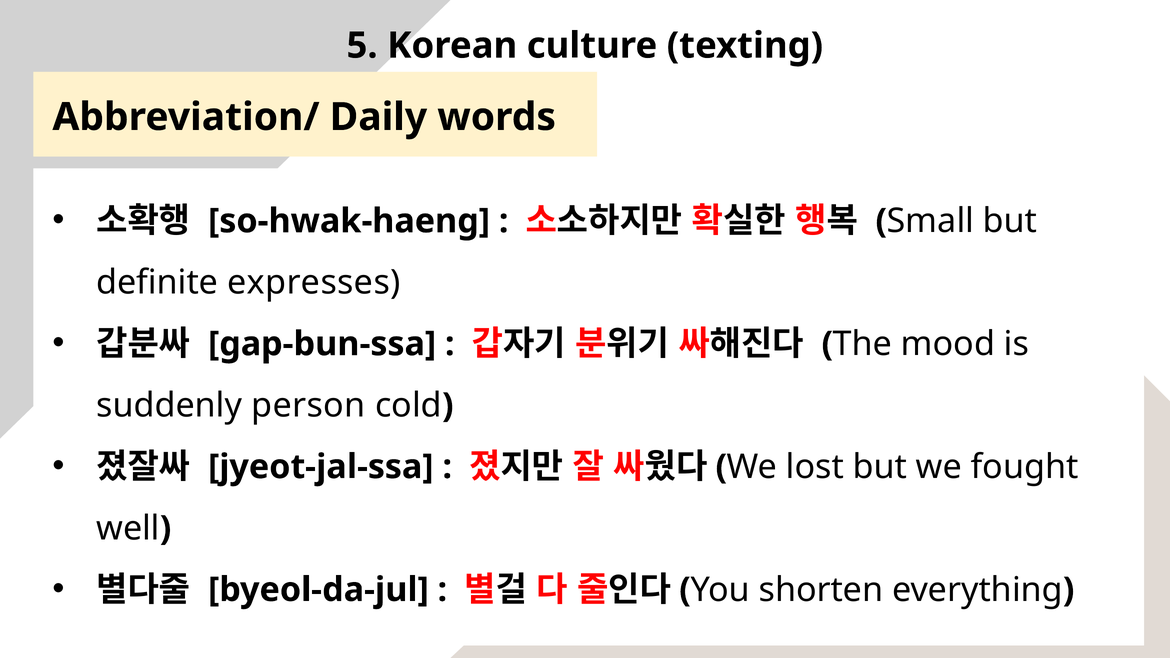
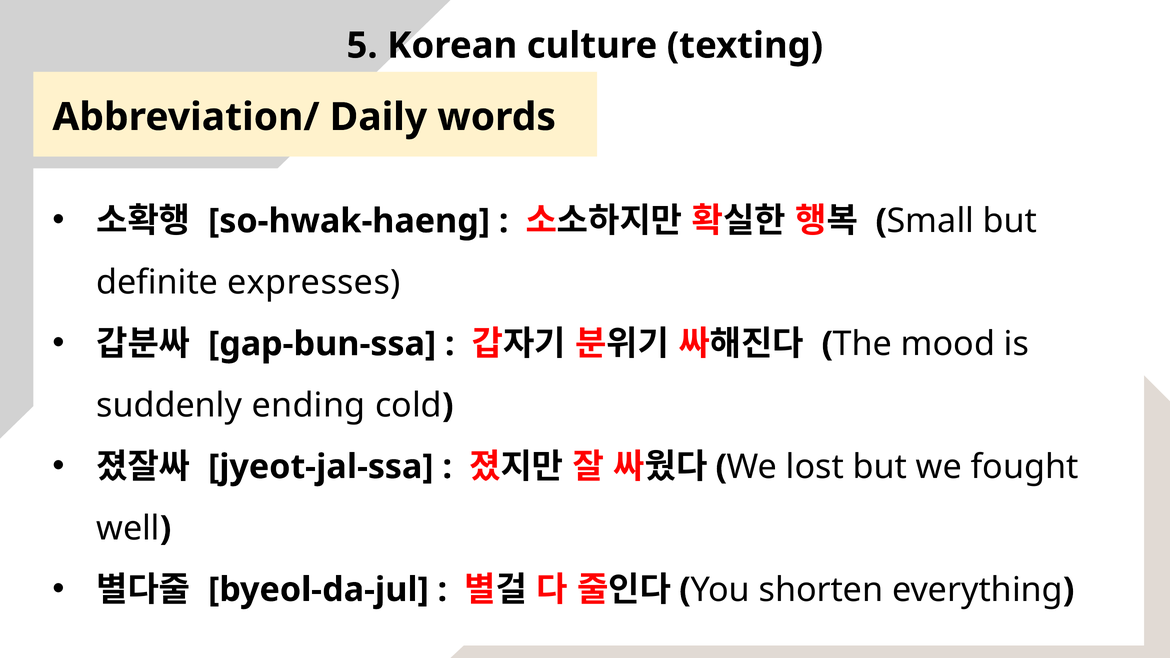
person: person -> ending
